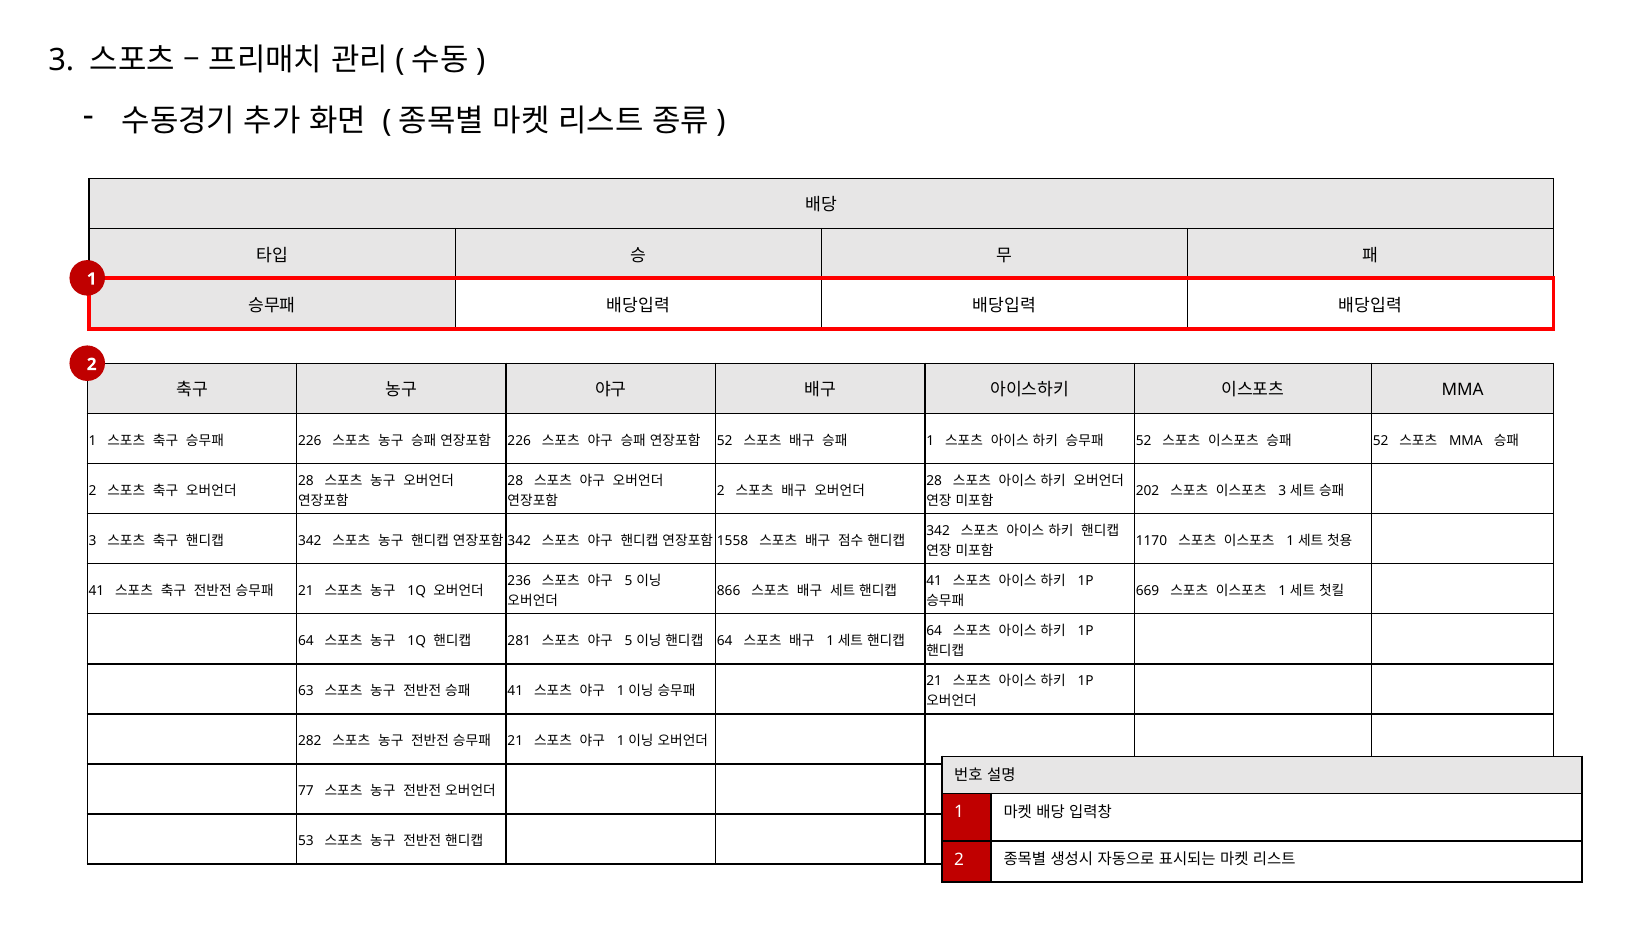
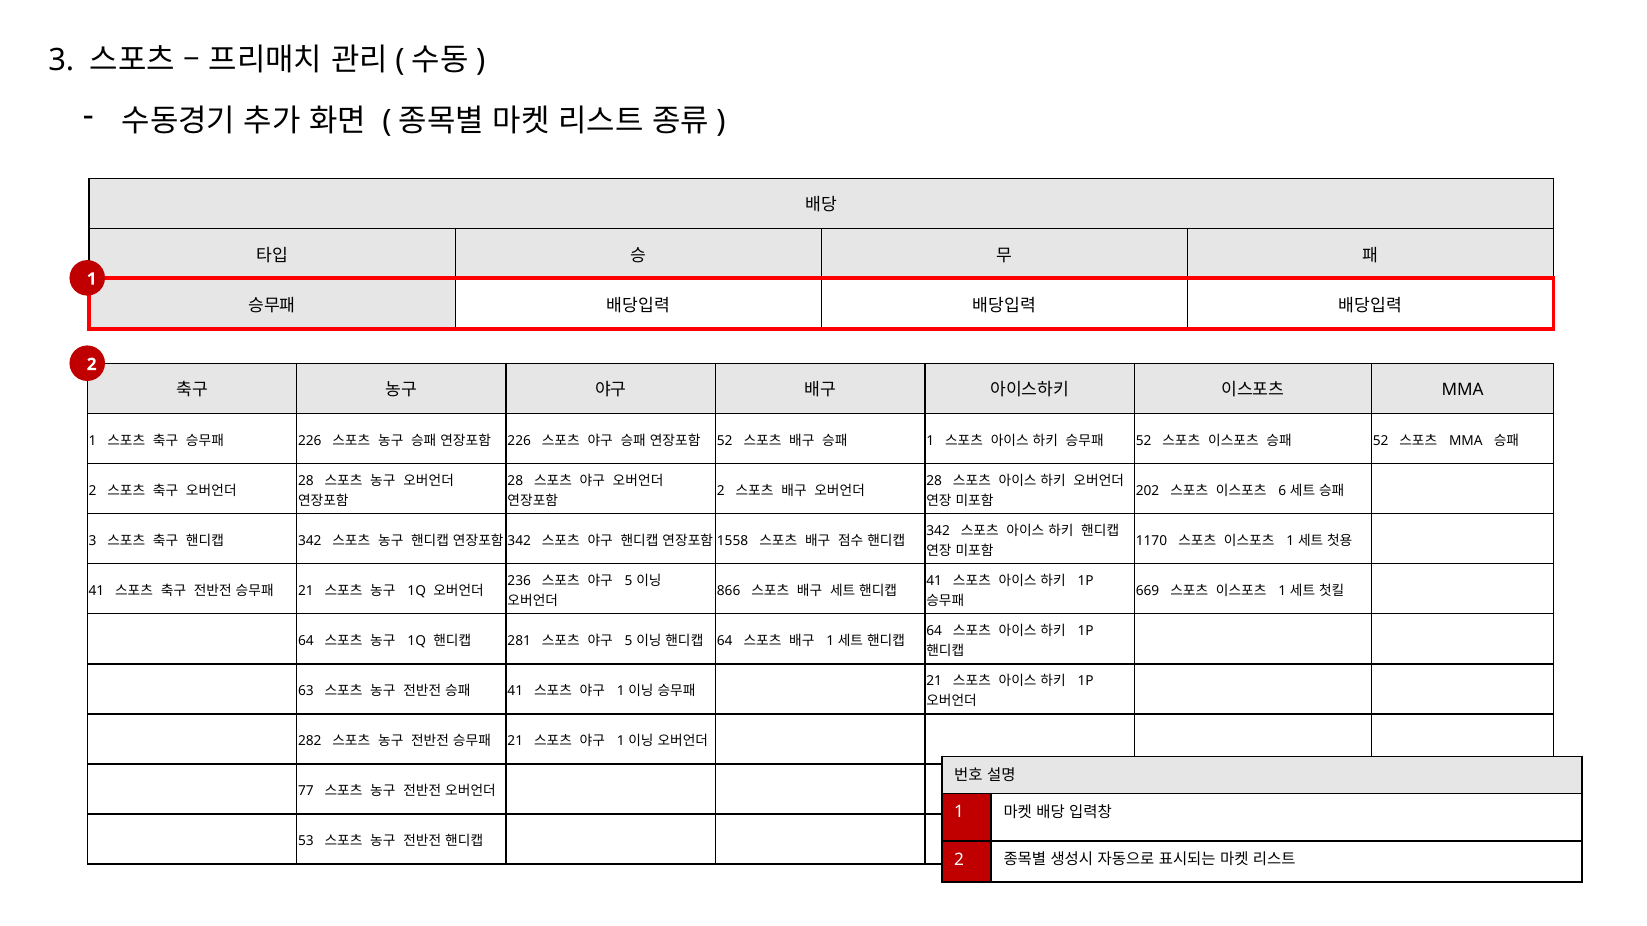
3 at (1282, 491): 3 -> 6
